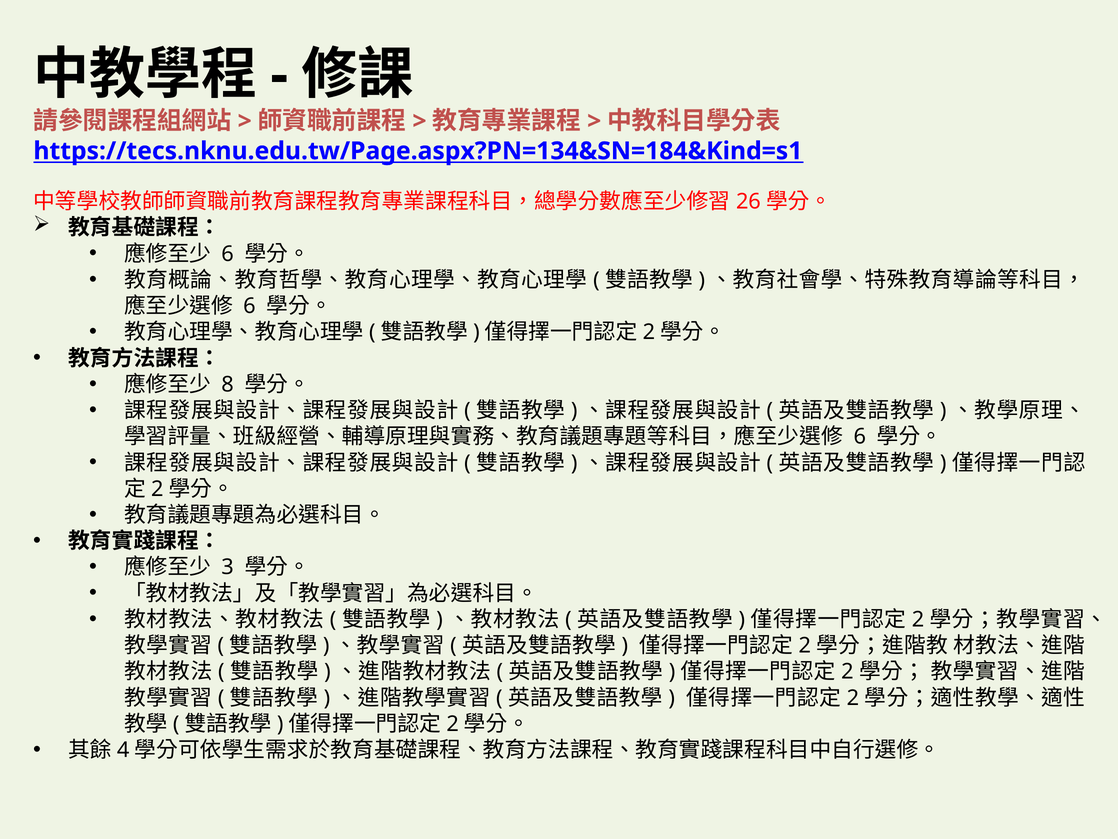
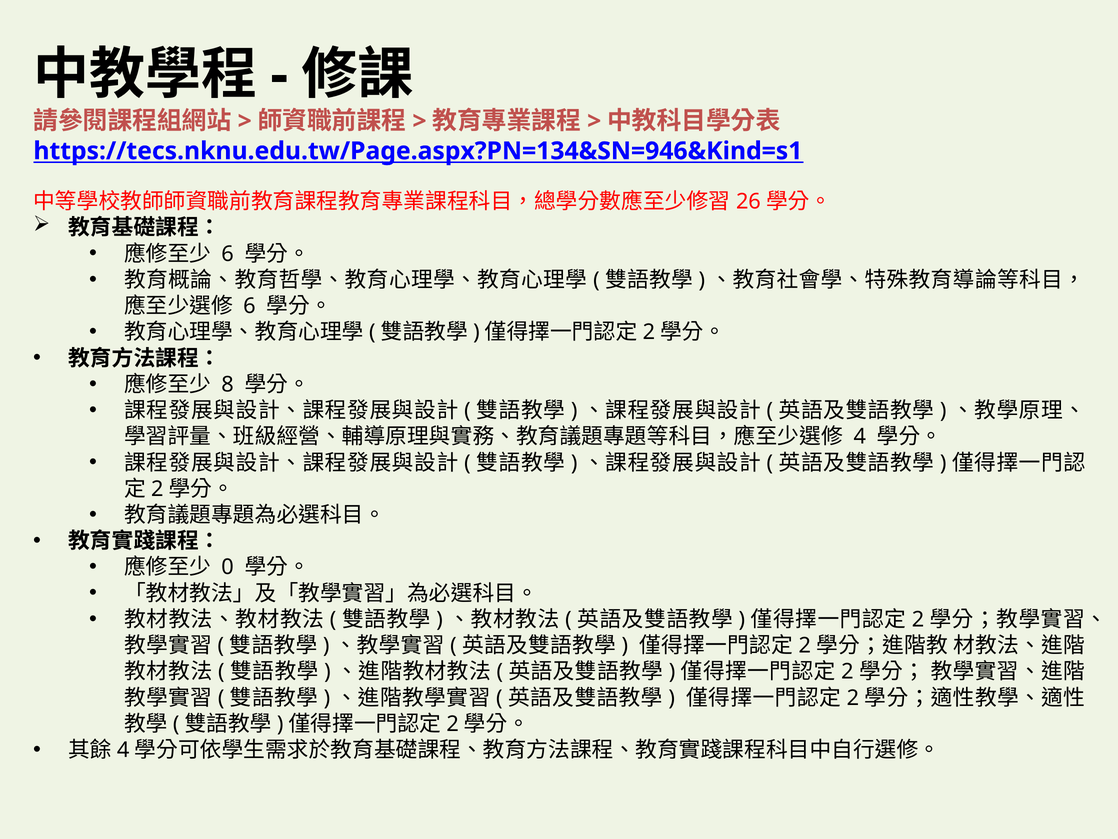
https://tecs.nknu.edu.tw/Page.aspx?PN=134&SN=184&Kind=s1: https://tecs.nknu.edu.tw/Page.aspx?PN=134&SN=184&Kind=s1 -> https://tecs.nknu.edu.tw/Page.aspx?PN=134&SN=946&Kind=s1
6 at (860, 436): 6 -> 4
3: 3 -> 0
